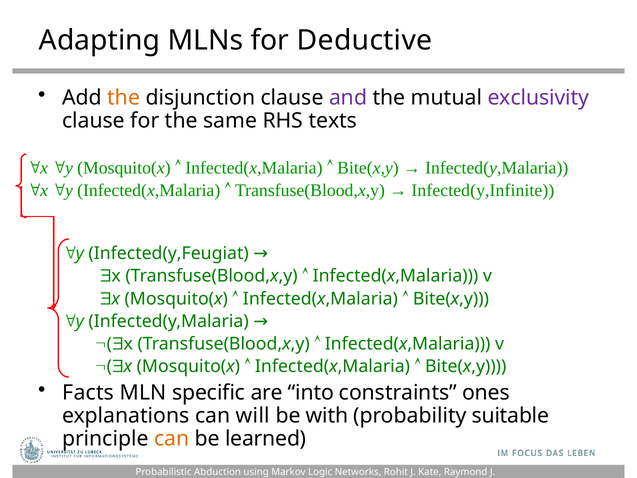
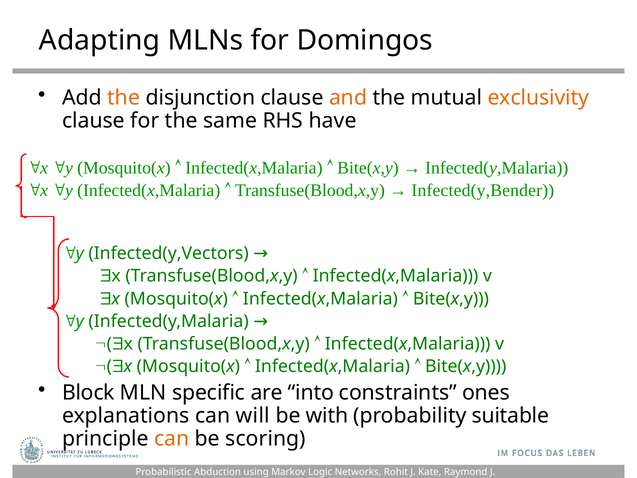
Deductive: Deductive -> Domingos
and colour: purple -> orange
exclusivity colour: purple -> orange
texts: texts -> have
Infected(y,Infinite: Infected(y,Infinite -> Infected(y,Bender
Infected(y,Feugiat: Infected(y,Feugiat -> Infected(y,Vectors
Facts: Facts -> Block
learned: learned -> scoring
